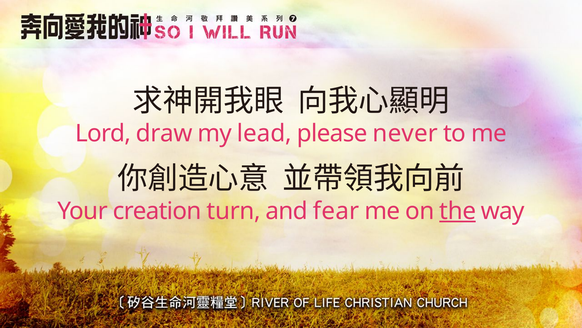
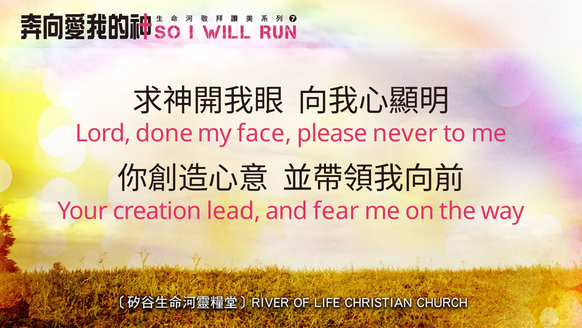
draw: draw -> done
lead: lead -> face
turn: turn -> lead
the underline: present -> none
